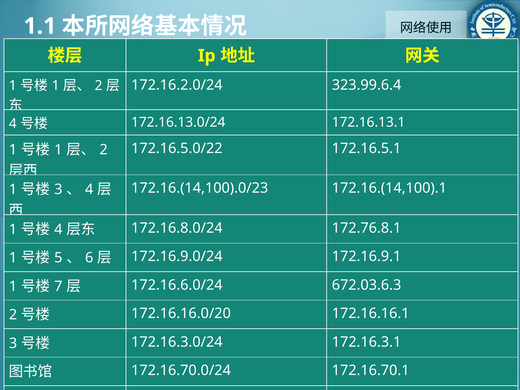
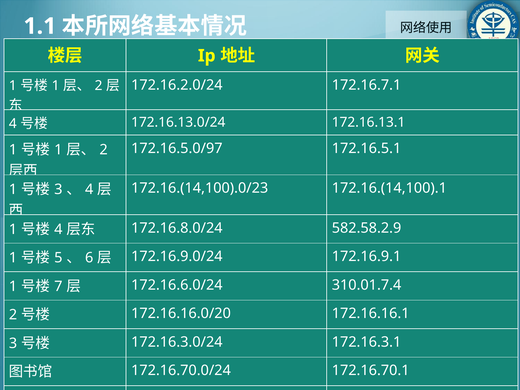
323.99.6.4: 323.99.6.4 -> 172.16.7.1
172.16.5.0/22: 172.16.5.0/22 -> 172.16.5.0/97
172.76.8.1: 172.76.8.1 -> 582.58.2.9
672.03.6.3: 672.03.6.3 -> 310.01.7.4
